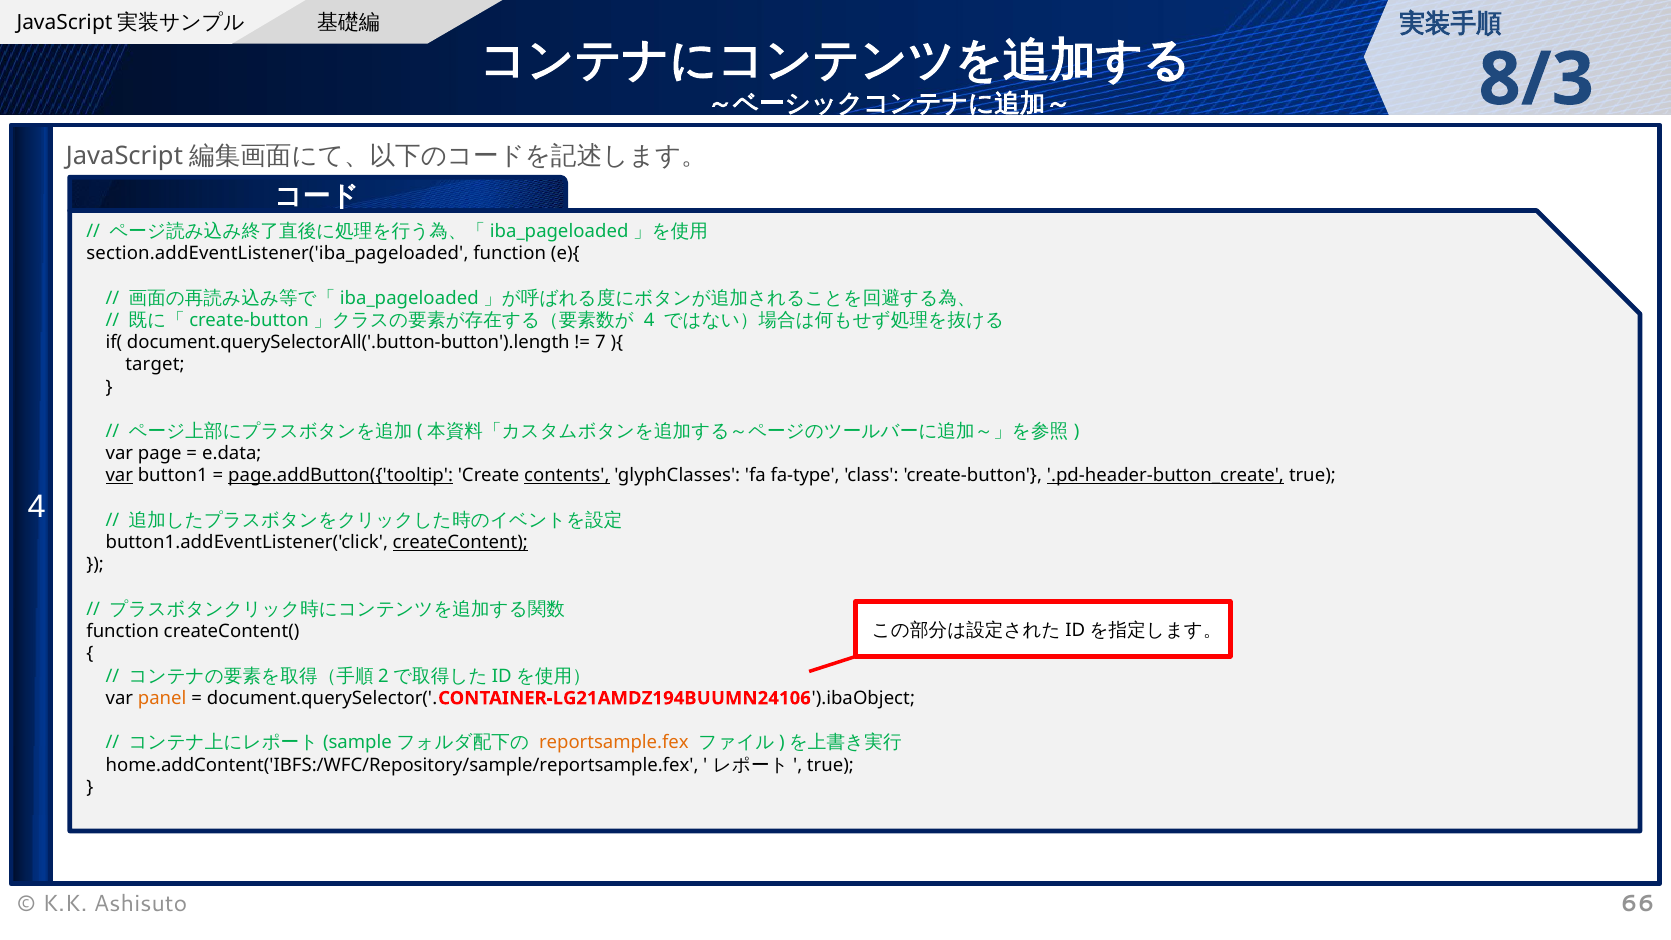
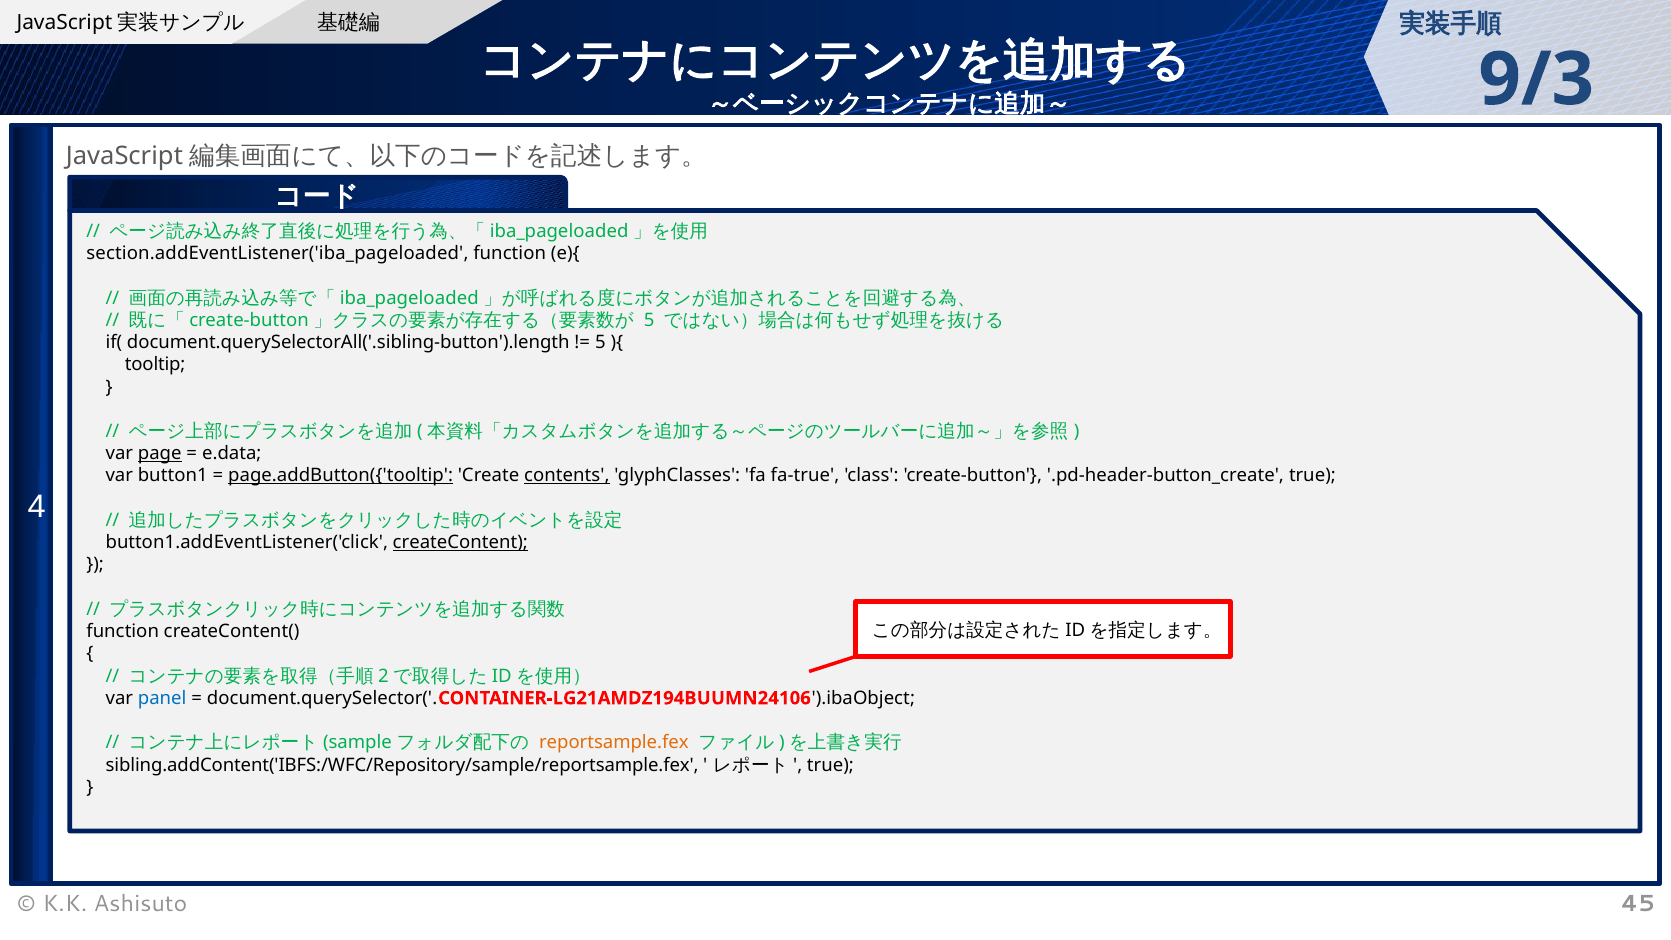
8/3: 8/3 -> 9/3
4 at (649, 320): 4 -> 5
document.querySelectorAll('.button-button').length: document.querySelectorAll('.button-button').length -> document.querySelectorAll('.sibling-button').length
7 at (600, 342): 7 -> 5
target: target -> tooltip
page underline: none -> present
var at (119, 476) underline: present -> none
fa-type: fa-type -> fa-true
.pd-header-button_create underline: present -> none
panel colour: orange -> blue
home.addContent('IBFS:/WFC/Repository/sample/reportsample.fex: home.addContent('IBFS:/WFC/Repository/sample/reportsample.fex -> sibling.addContent('IBFS:/WFC/Repository/sample/reportsample.fex
66: 66 -> 45
